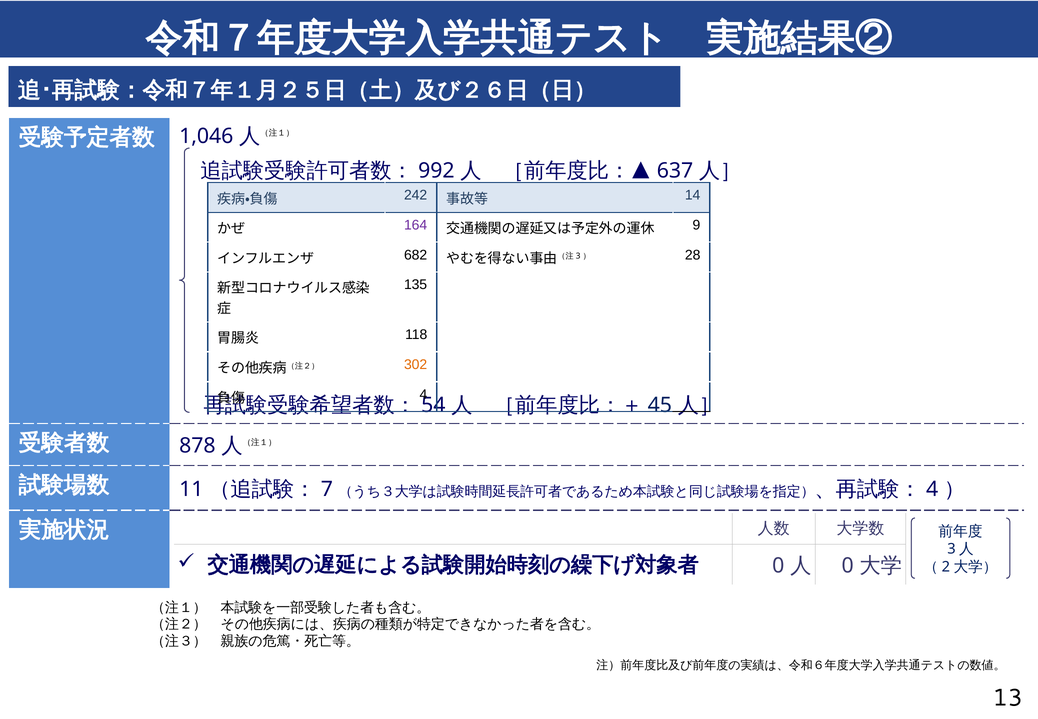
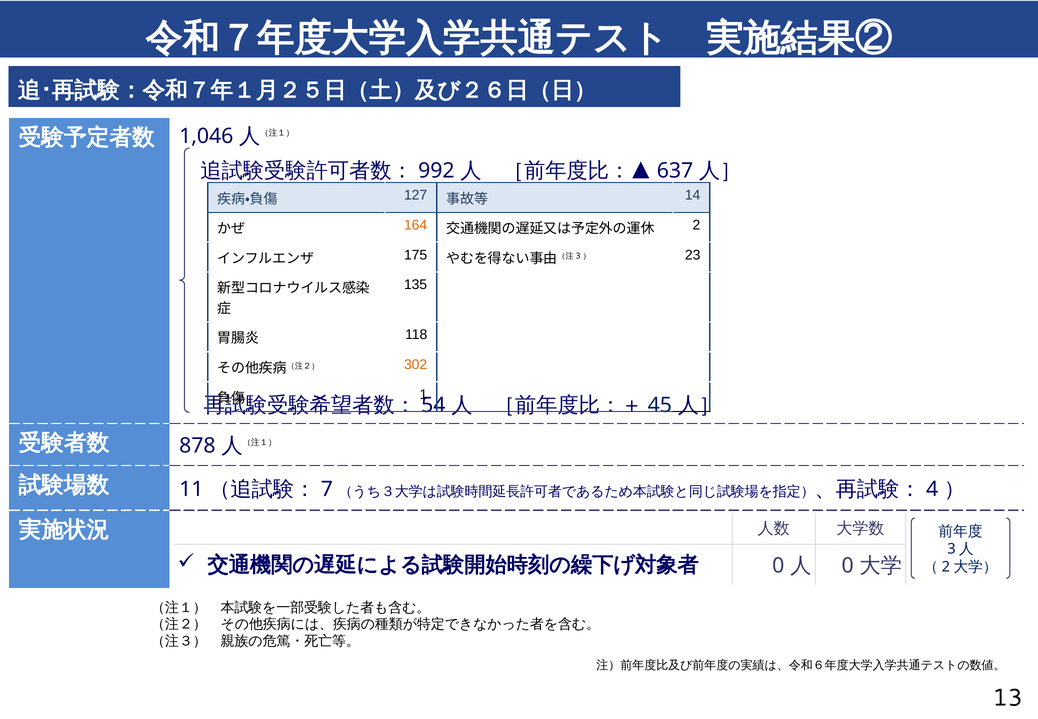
242: 242 -> 127
164 colour: purple -> orange
9: 9 -> 2
682: 682 -> 175
28: 28 -> 23
4 at (423, 394): 4 -> 1
